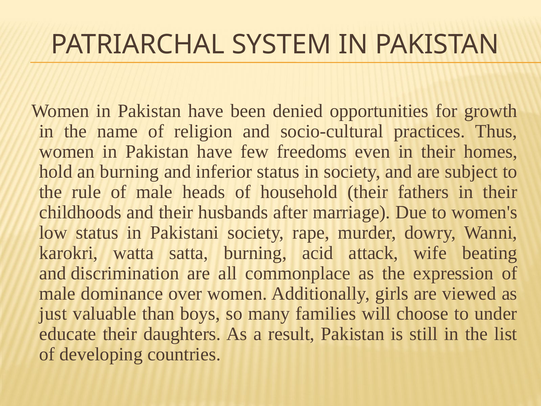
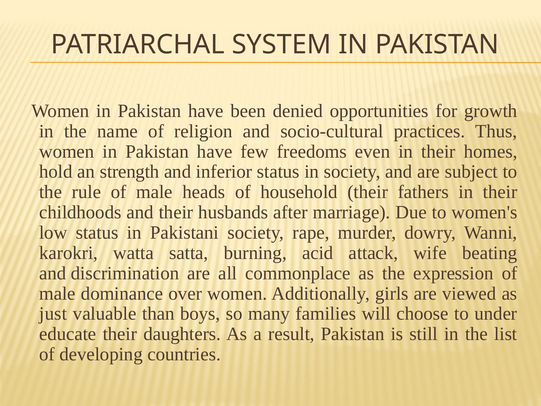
an burning: burning -> strength
